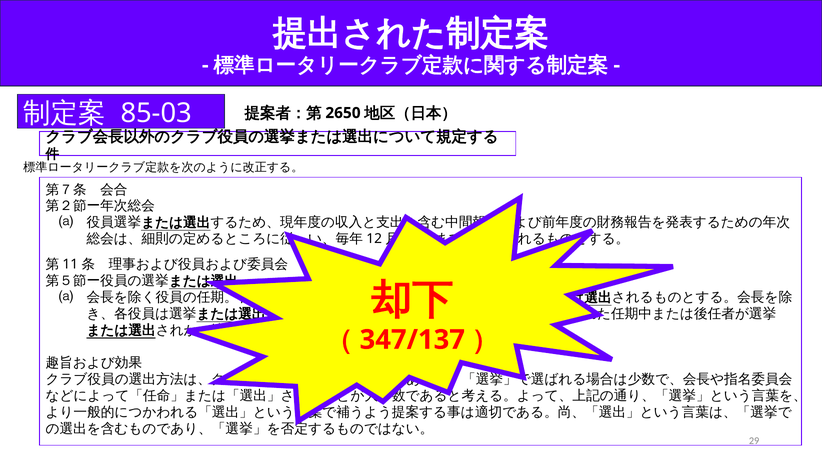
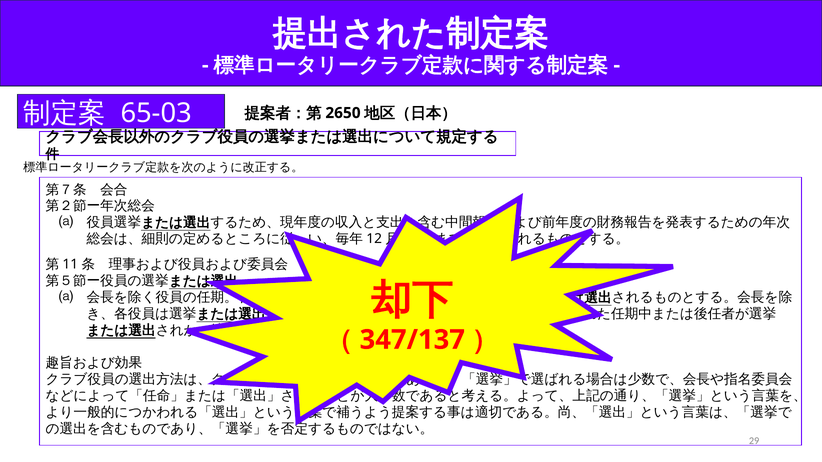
85-03: 85-03 -> 65-03
